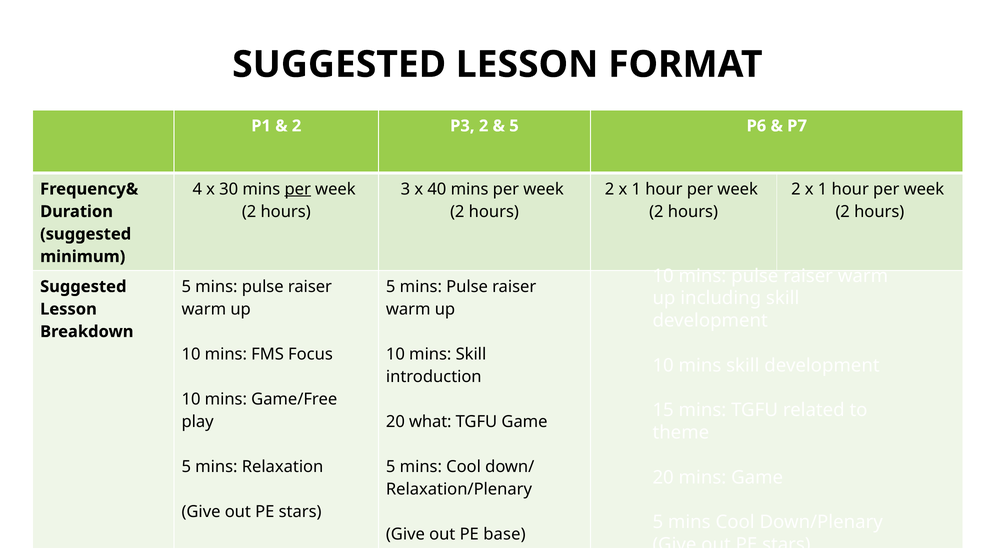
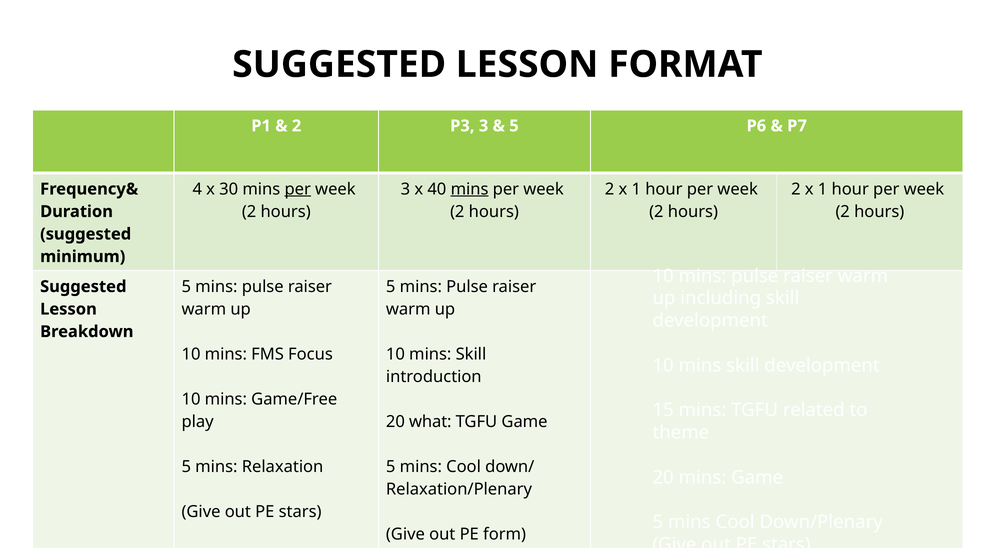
P3 2: 2 -> 3
mins at (470, 189) underline: none -> present
base: base -> form
